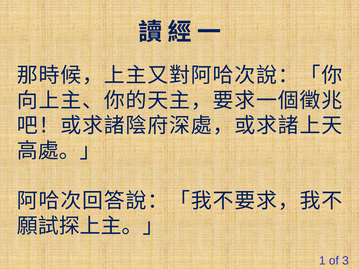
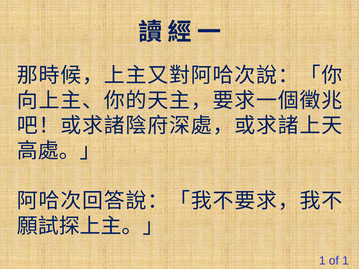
of 3: 3 -> 1
